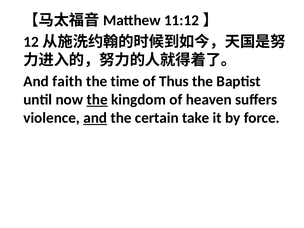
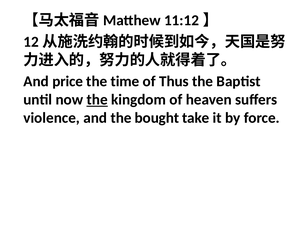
faith: faith -> price
and at (95, 118) underline: present -> none
certain: certain -> bought
